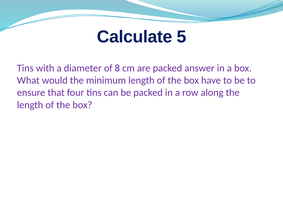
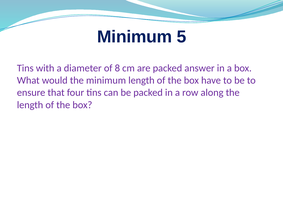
Calculate at (135, 37): Calculate -> Minimum
